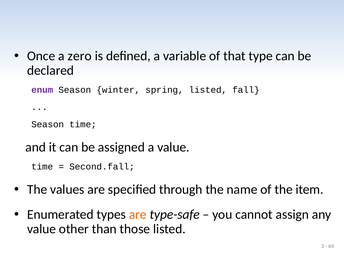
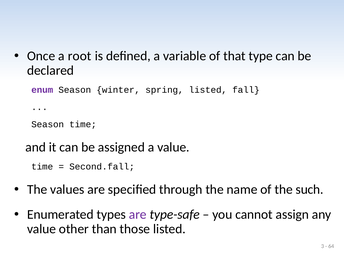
zero: zero -> root
item: item -> such
are at (138, 215) colour: orange -> purple
